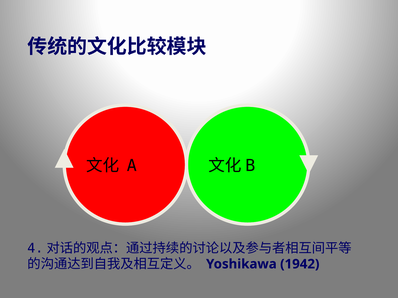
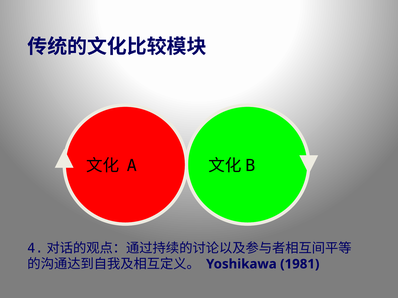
1942: 1942 -> 1981
